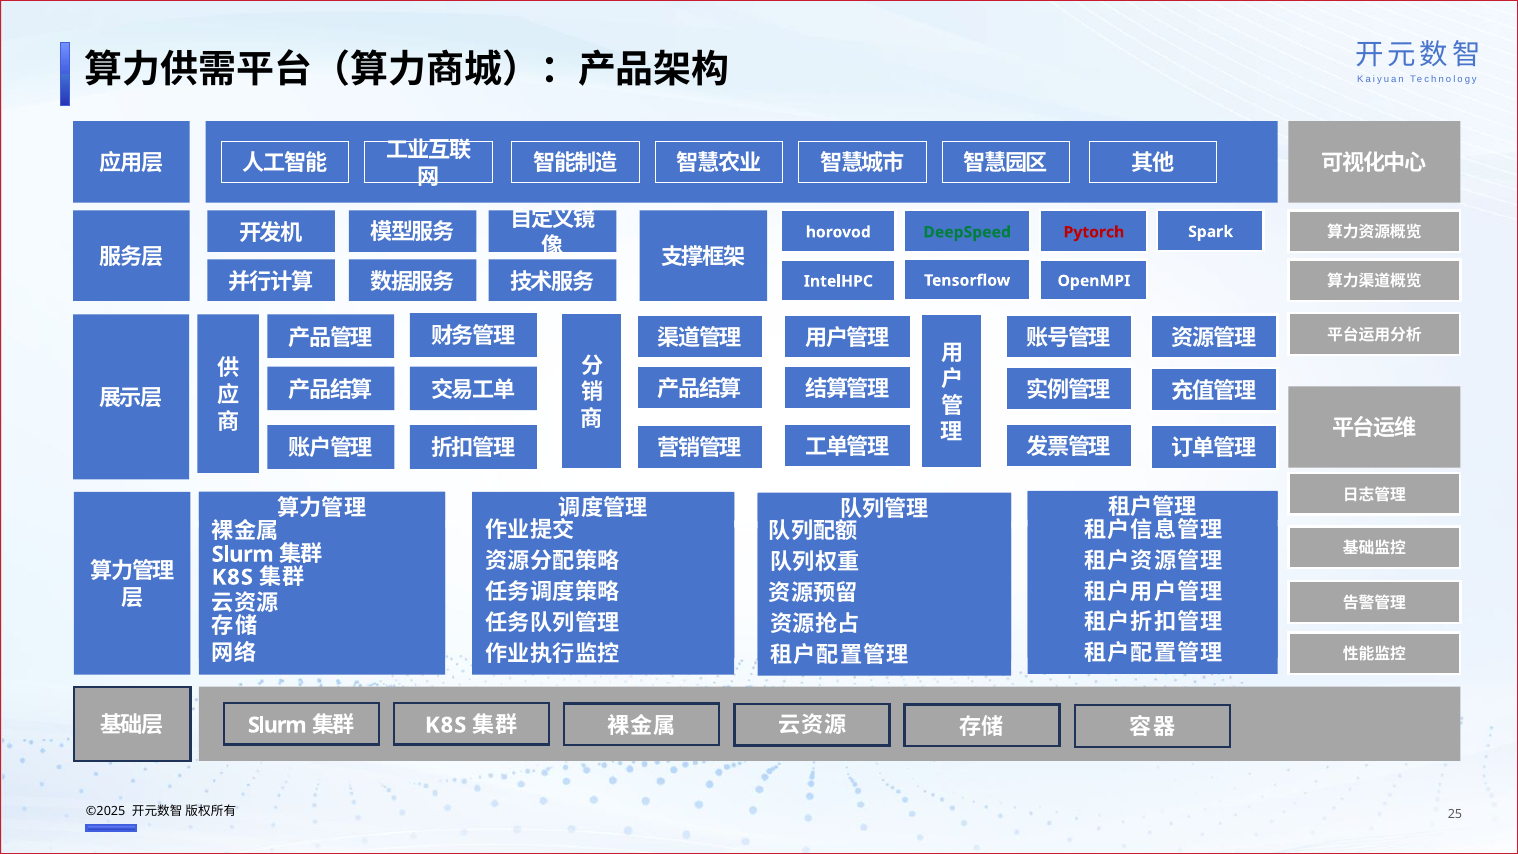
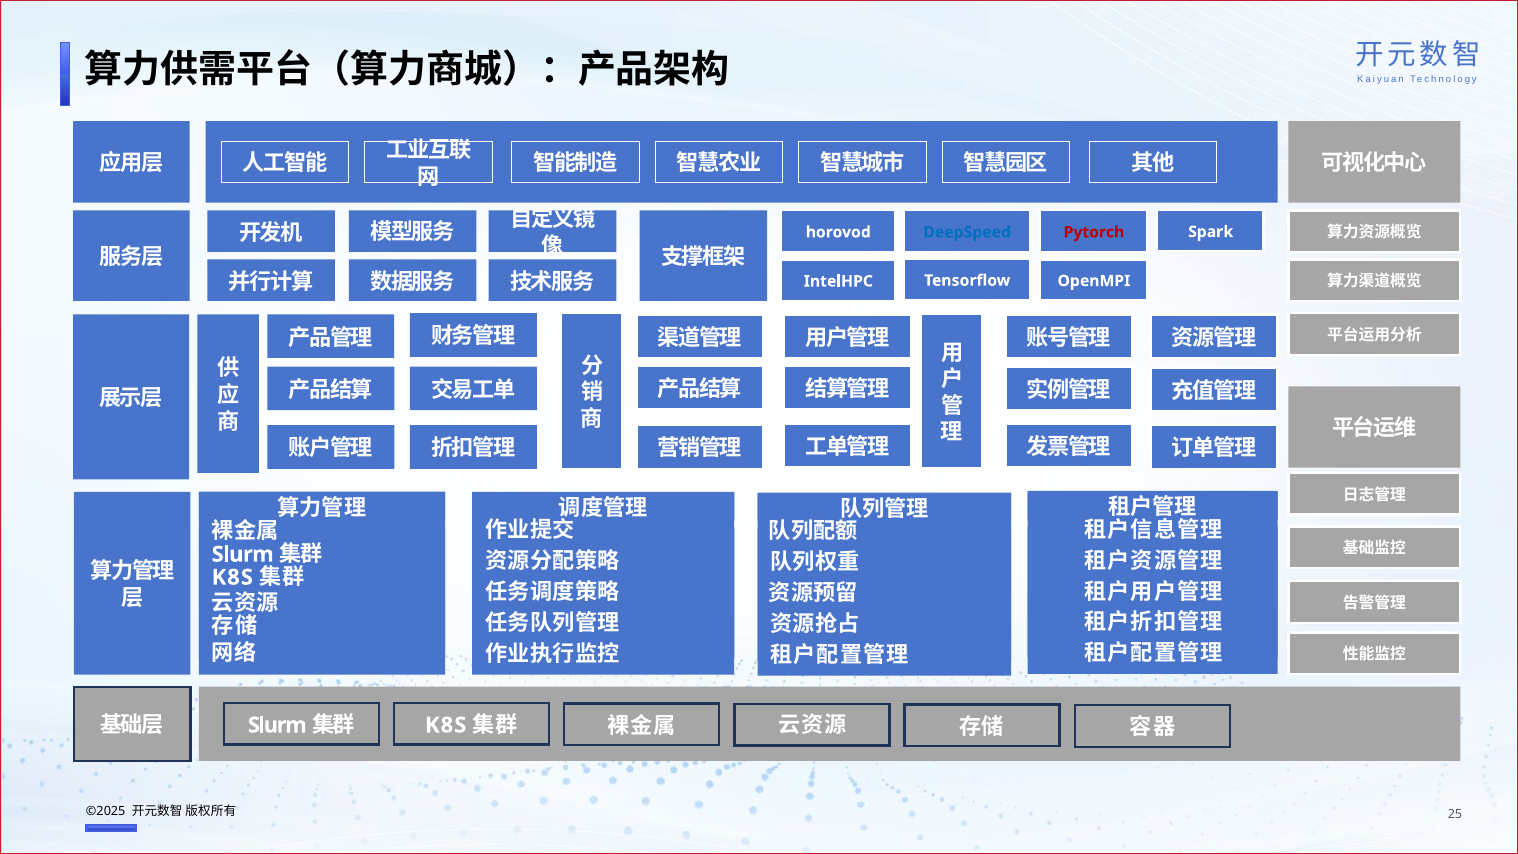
DeepSpeed colour: green -> blue
